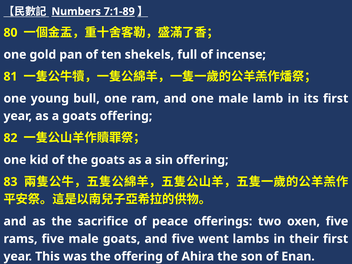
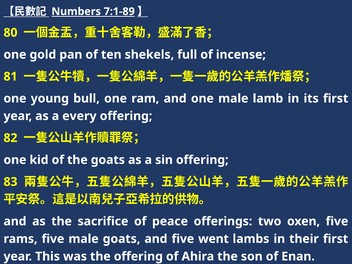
a goats: goats -> every
